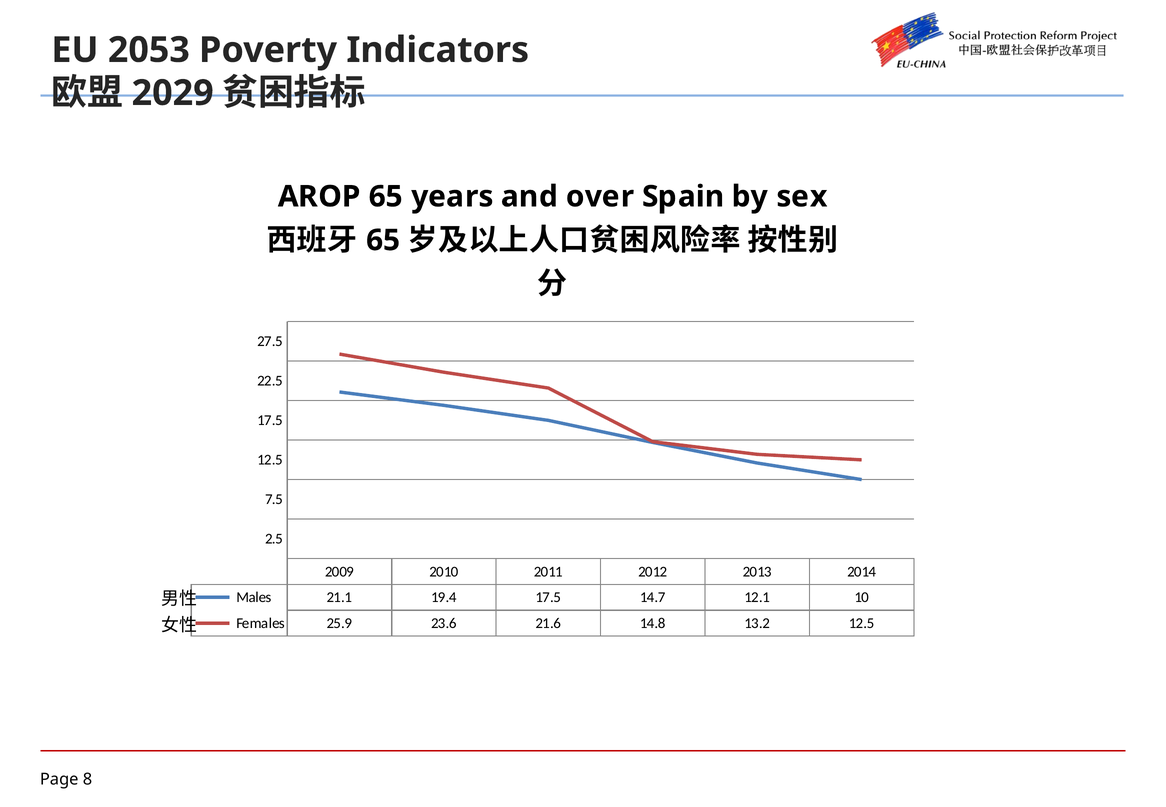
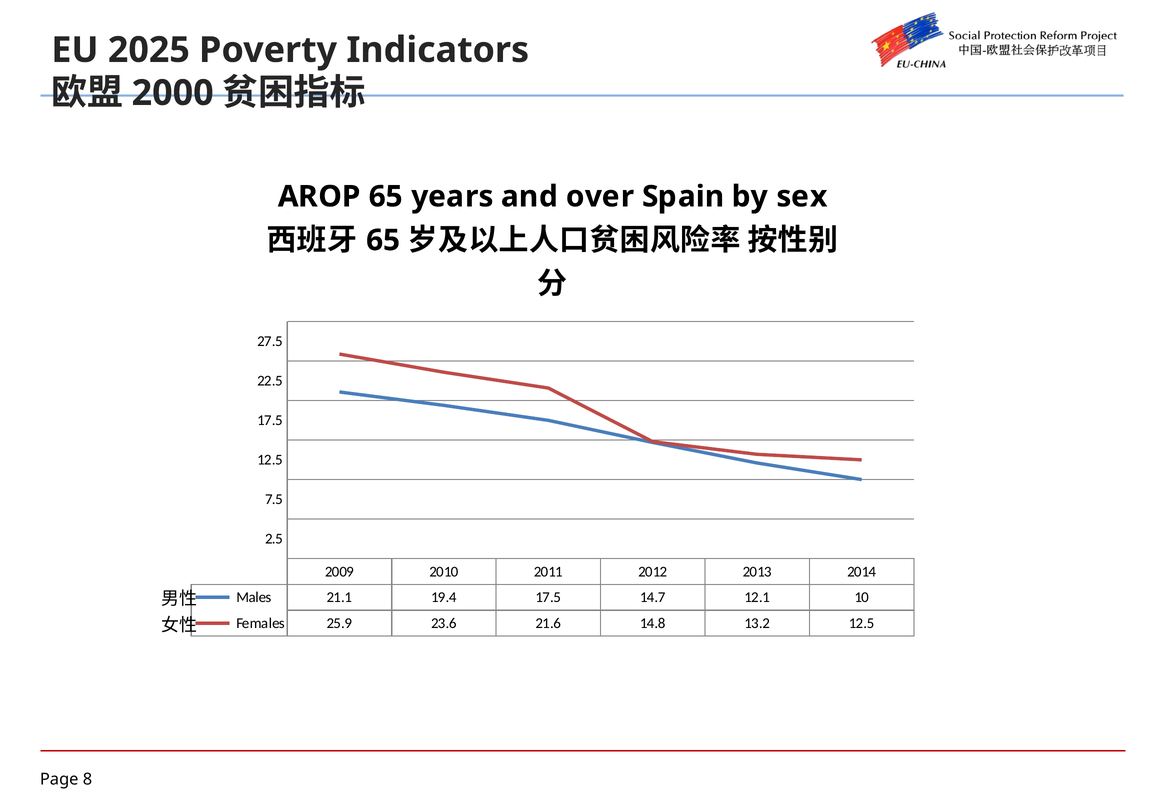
2053: 2053 -> 2025
2029: 2029 -> 2000
